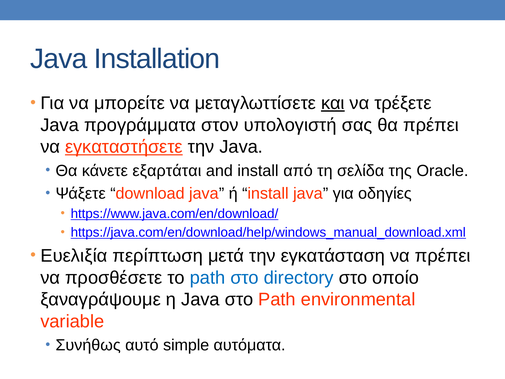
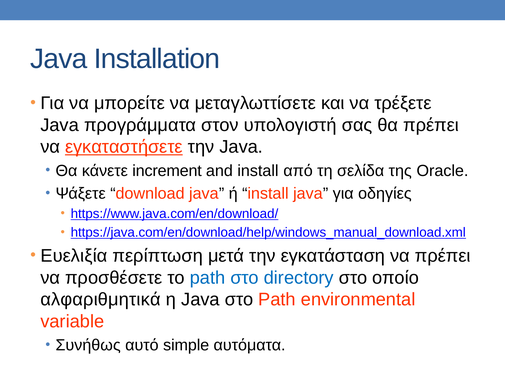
και underline: present -> none
εξαρτάται: εξαρτάται -> increment
ξαναγράψουμε: ξαναγράψουμε -> αλφαριθμητικά
